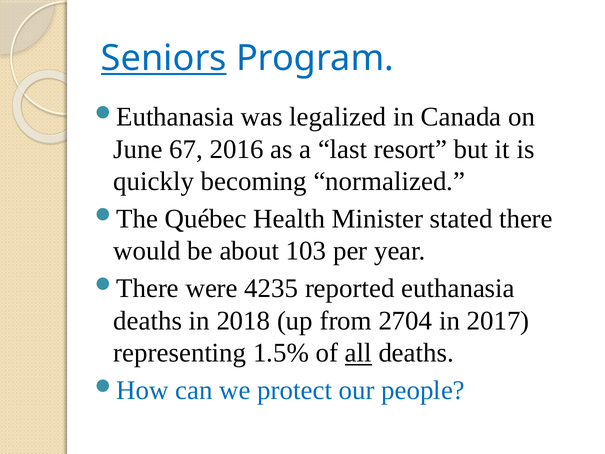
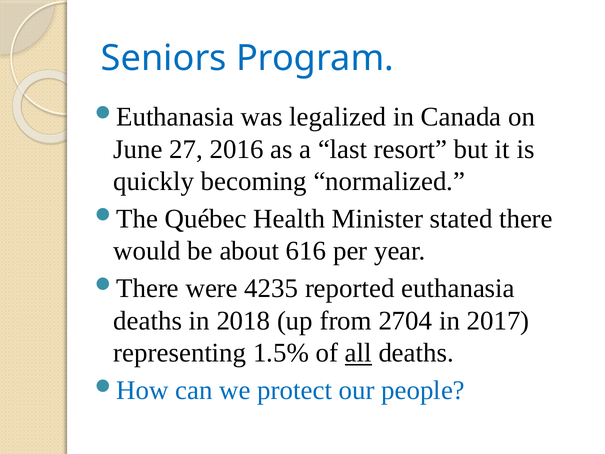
Seniors underline: present -> none
67: 67 -> 27
103: 103 -> 616
